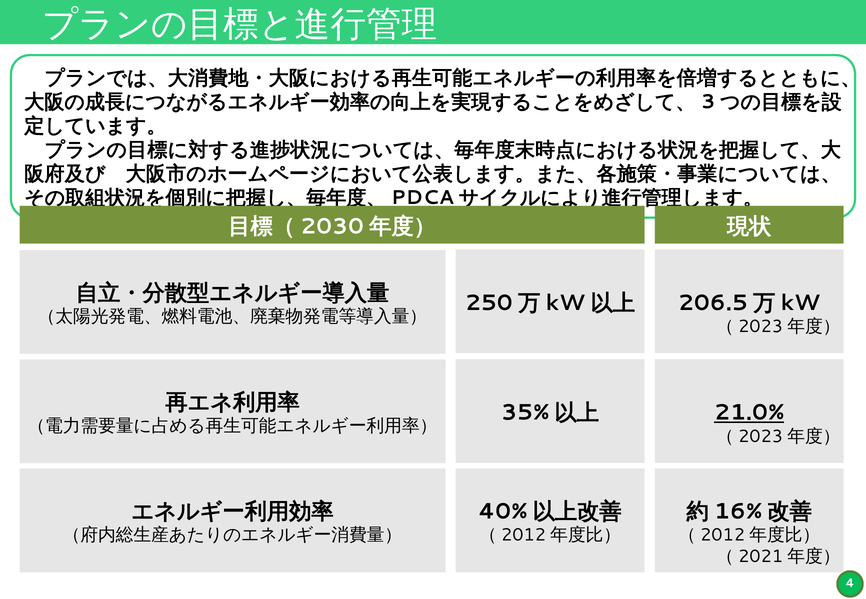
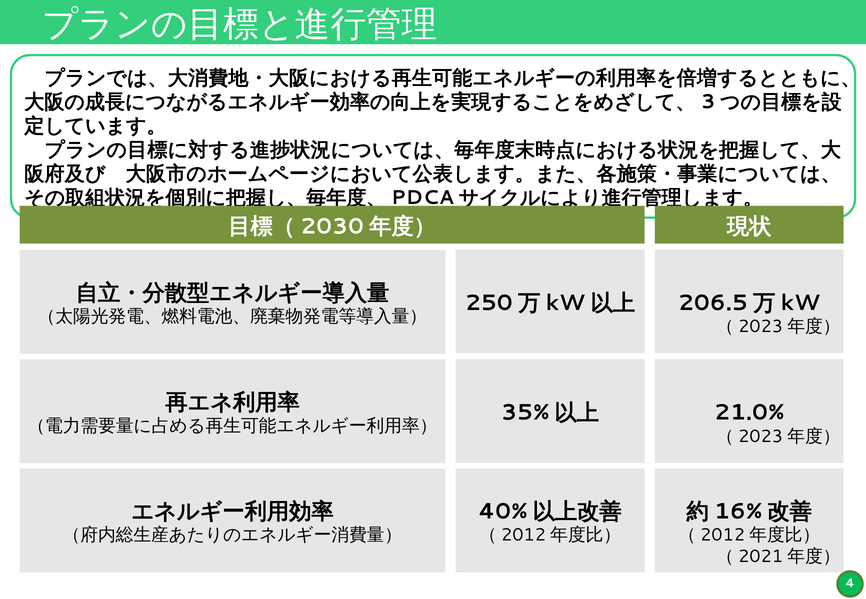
21.0% underline: present -> none
